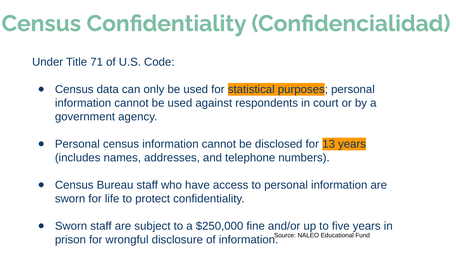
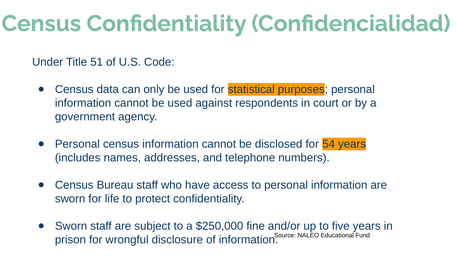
71: 71 -> 51
13: 13 -> 54
